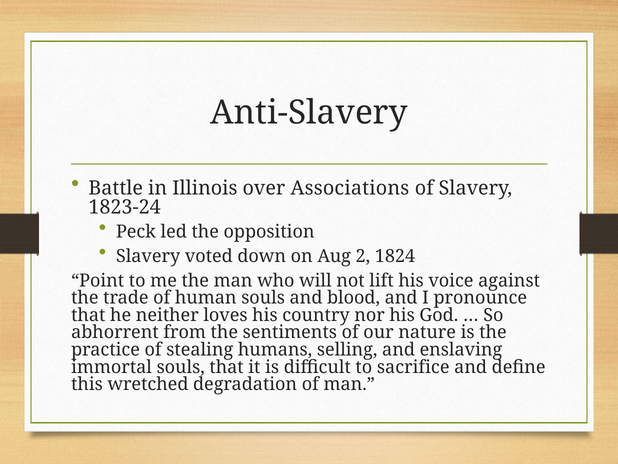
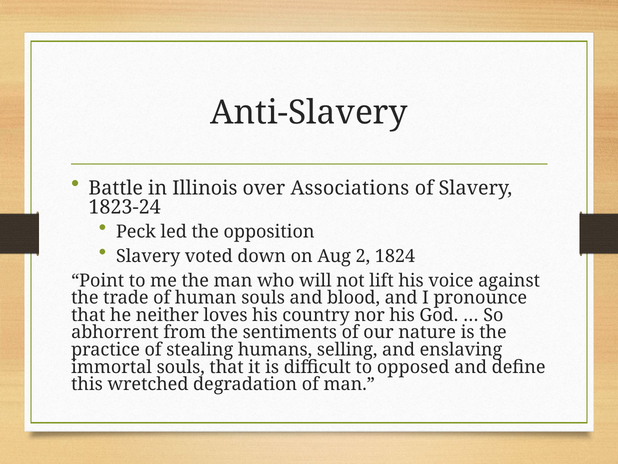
sacrifice: sacrifice -> opposed
